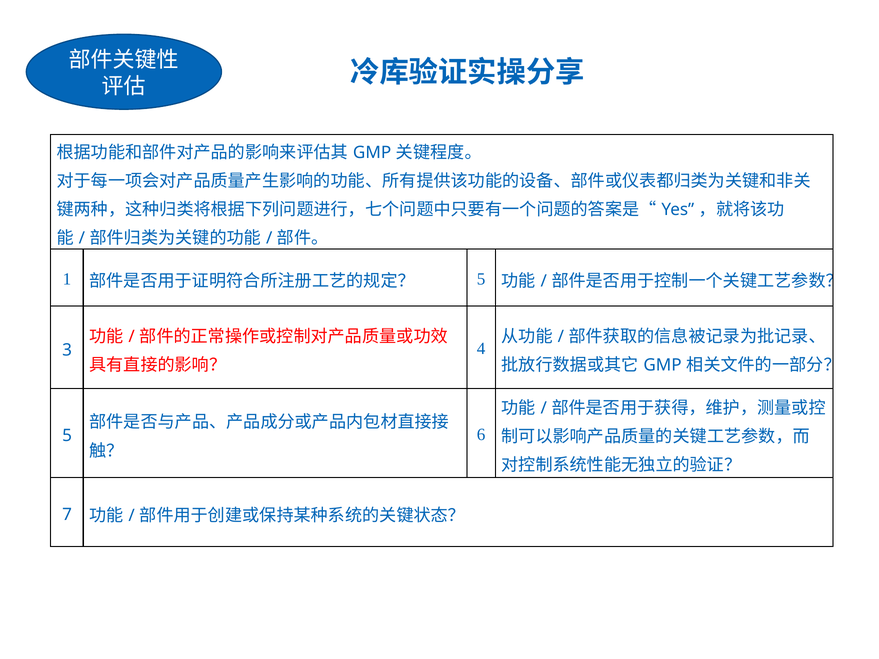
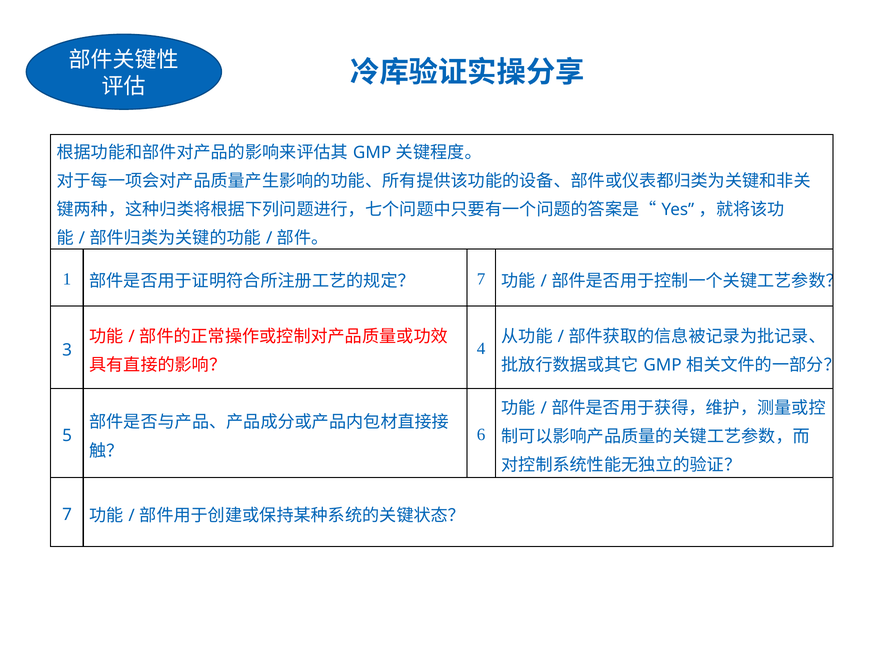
5 at (481, 279): 5 -> 7
